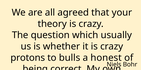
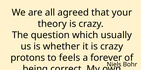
bulls: bulls -> feels
honest: honest -> forever
